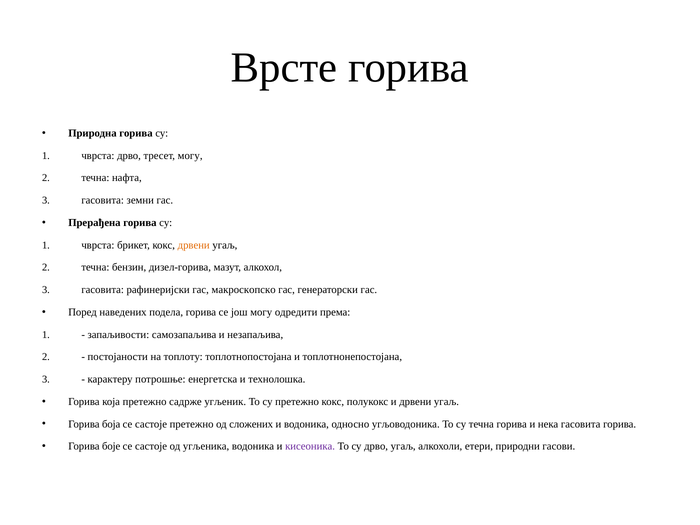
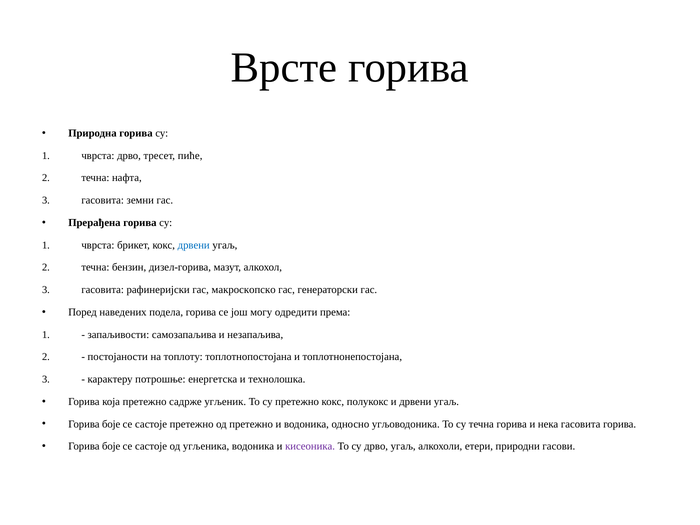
тресет могу: могу -> пиће
дрвени at (194, 245) colour: orange -> blue
боја at (111, 424): боја -> боје
од сложених: сложених -> претежно
